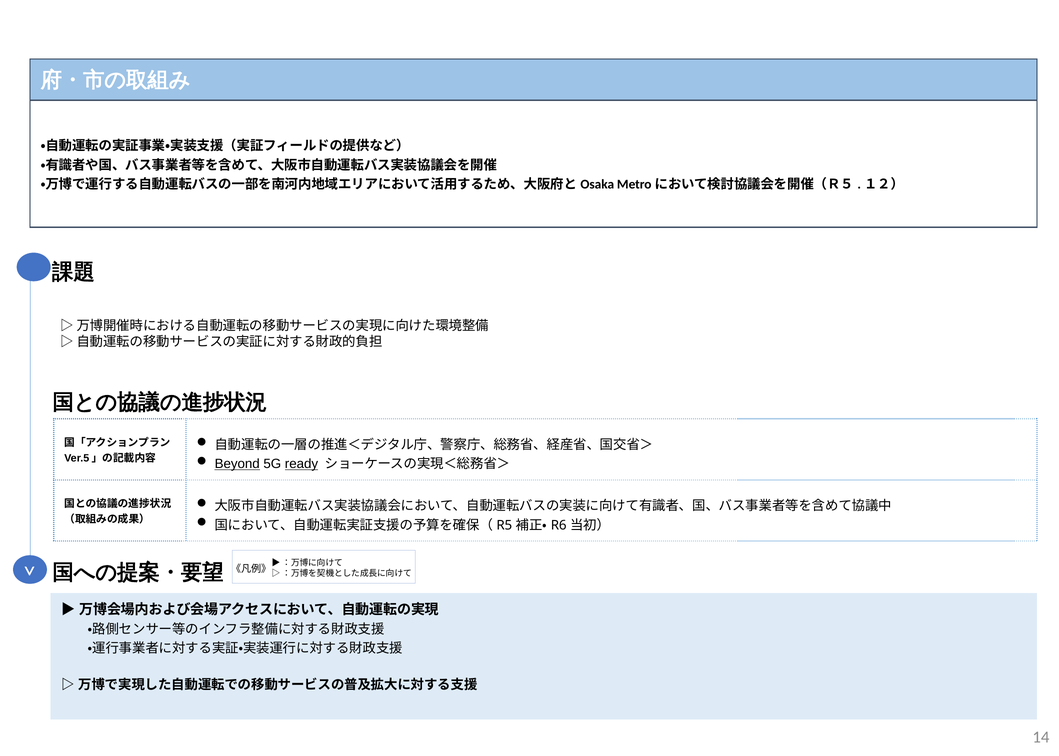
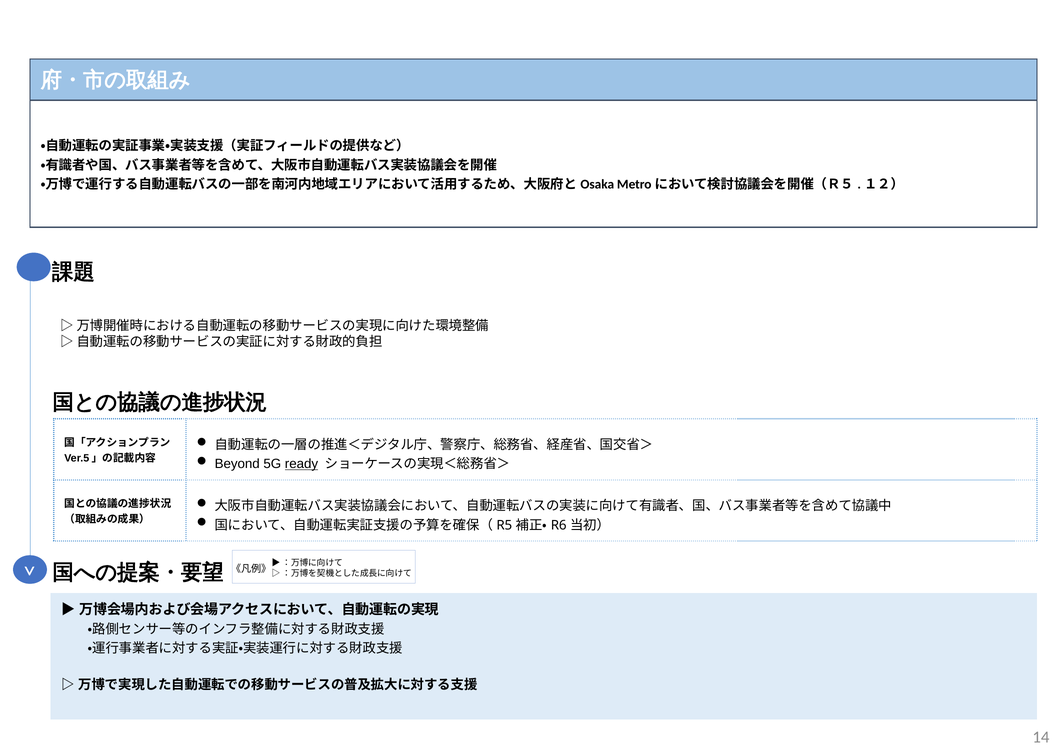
Beyond underline: present -> none
